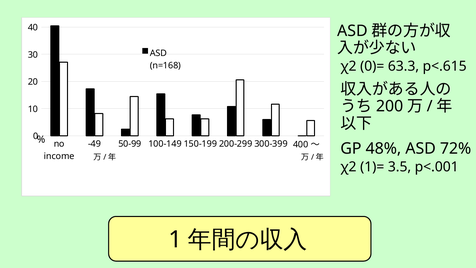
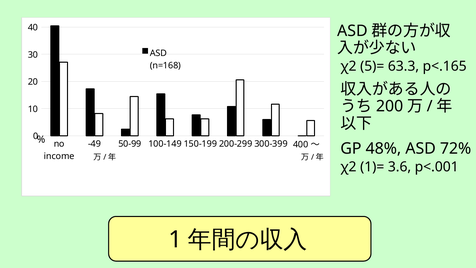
0)=: 0)= -> 5)=
p<.615: p<.615 -> p<.165
3.5: 3.5 -> 3.6
